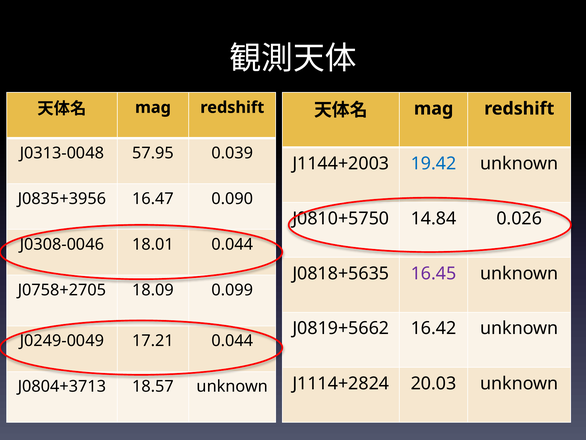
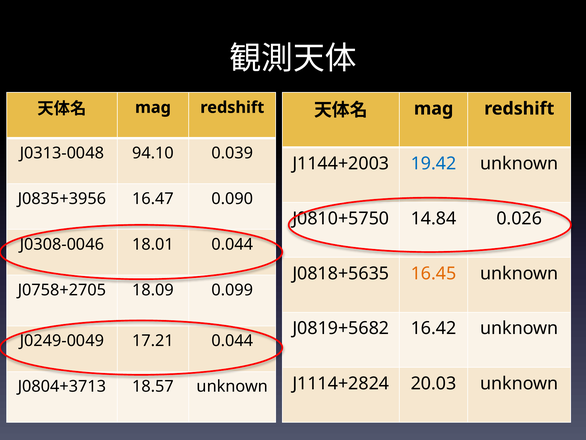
57.95: 57.95 -> 94.10
16.45 colour: purple -> orange
J0819+5662: J0819+5662 -> J0819+5682
